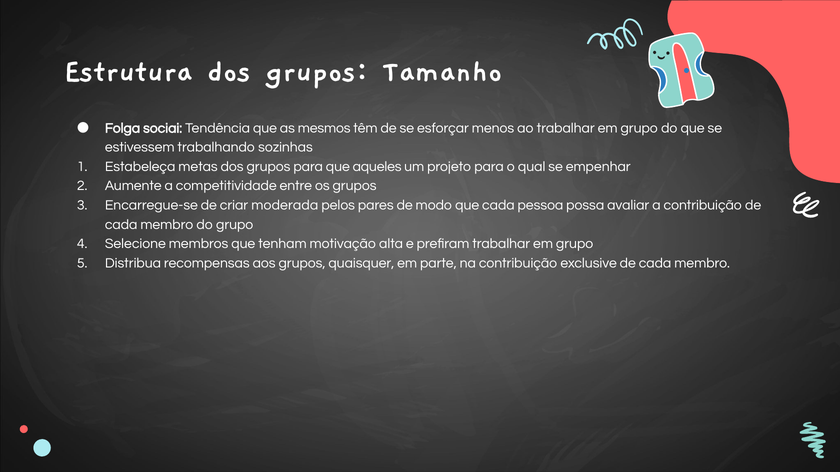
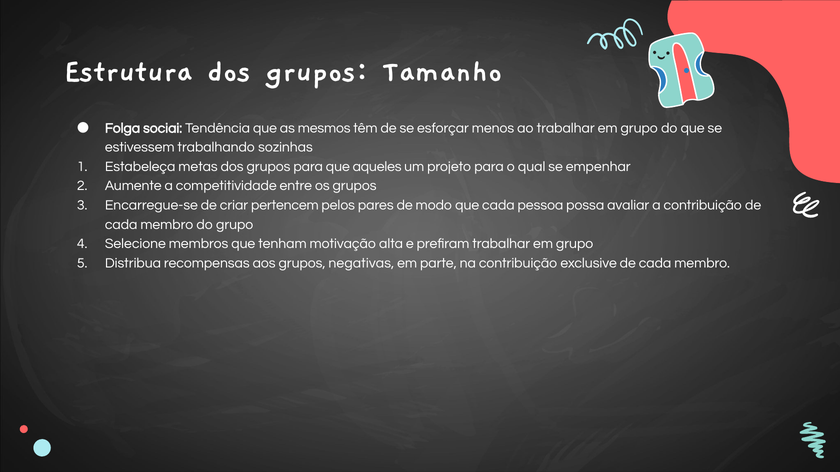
moderada: moderada -> pertencem
quaisquer: quaisquer -> negativas
